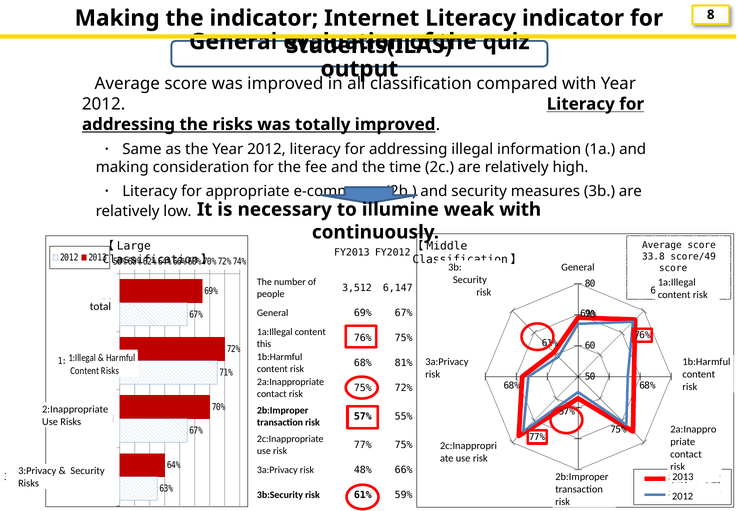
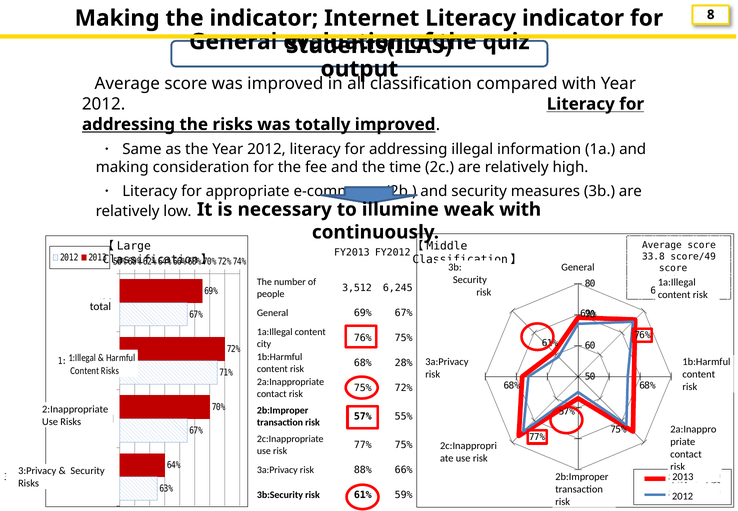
6,147: 6,147 -> 6,245
this: this -> city
81%: 81% -> 28%
48%: 48% -> 88%
